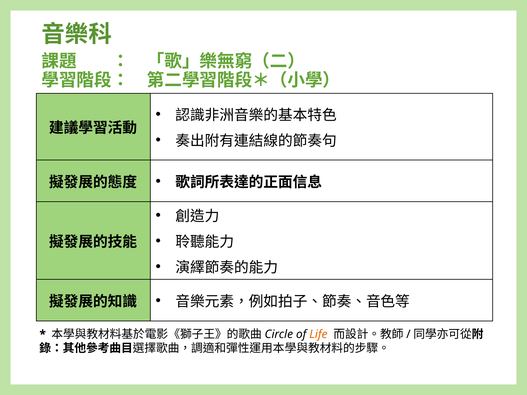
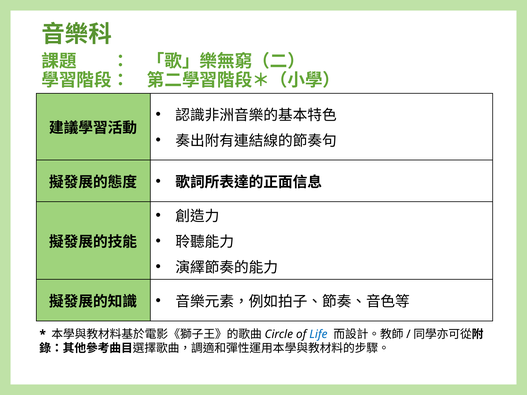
Life colour: orange -> blue
